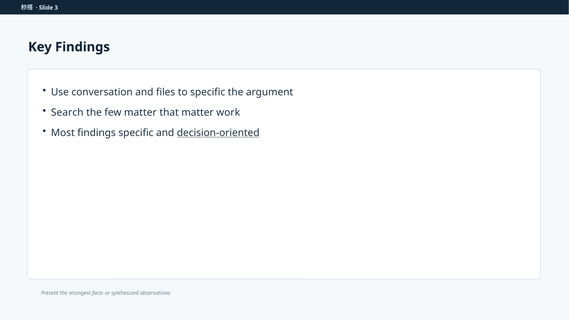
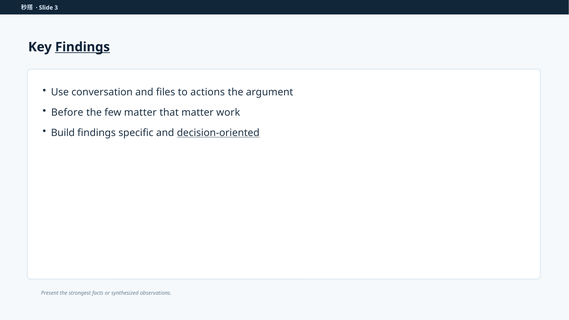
Findings at (82, 47) underline: none -> present
to specific: specific -> actions
Search: Search -> Before
Most: Most -> Build
